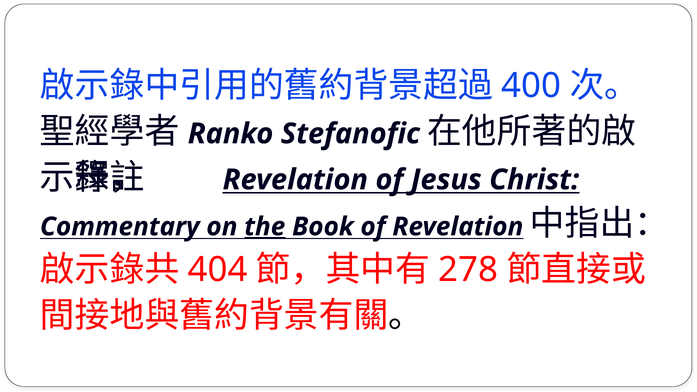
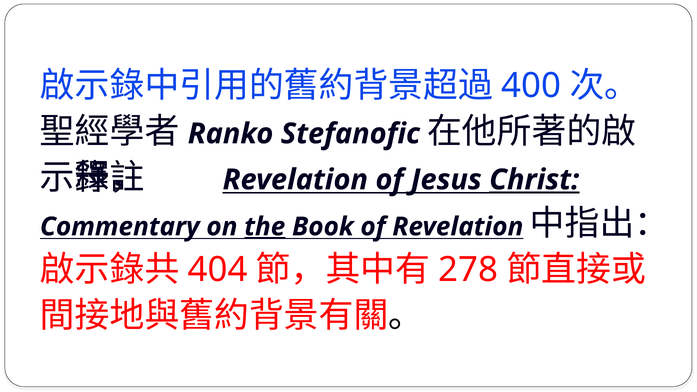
Christ underline: none -> present
